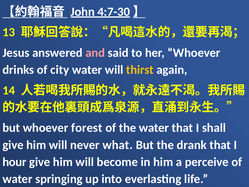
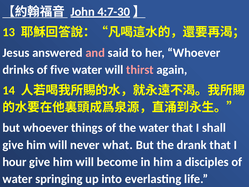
city: city -> five
thirst colour: yellow -> pink
forest: forest -> things
perceive: perceive -> disciples
